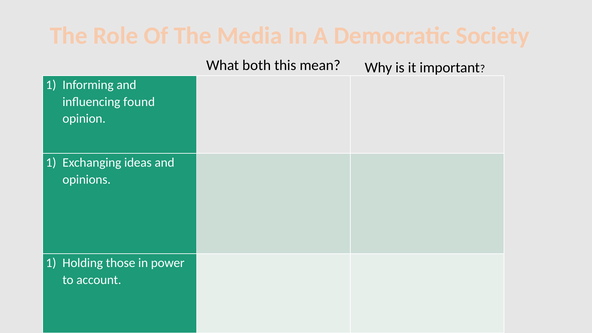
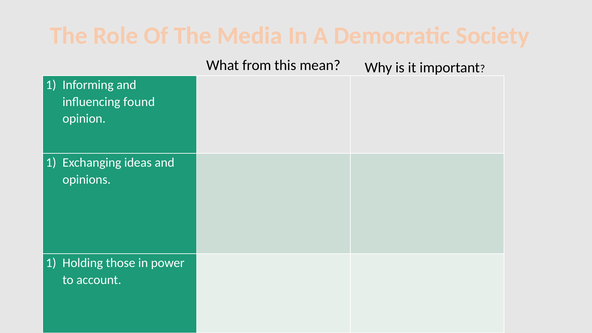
both: both -> from
